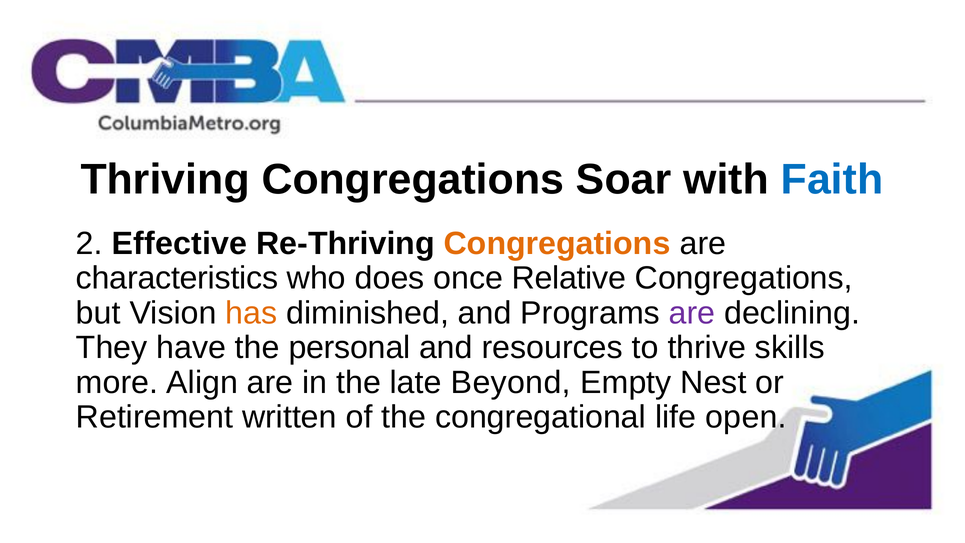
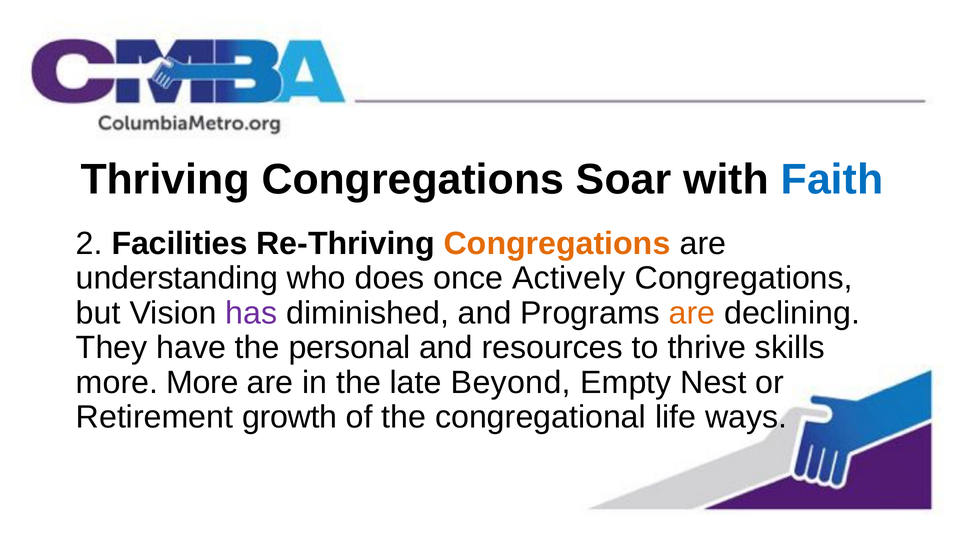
Effective: Effective -> Facilities
characteristics: characteristics -> understanding
Relative: Relative -> Actively
has colour: orange -> purple
are at (692, 313) colour: purple -> orange
more Align: Align -> More
written: written -> growth
open: open -> ways
